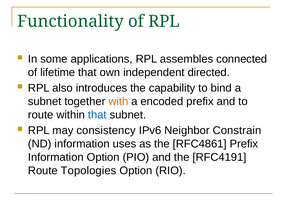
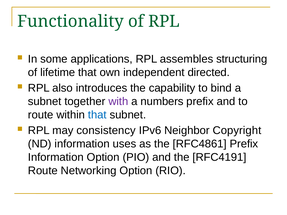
connected: connected -> structuring
with colour: orange -> purple
encoded: encoded -> numbers
Constrain: Constrain -> Copyright
Topologies: Topologies -> Networking
